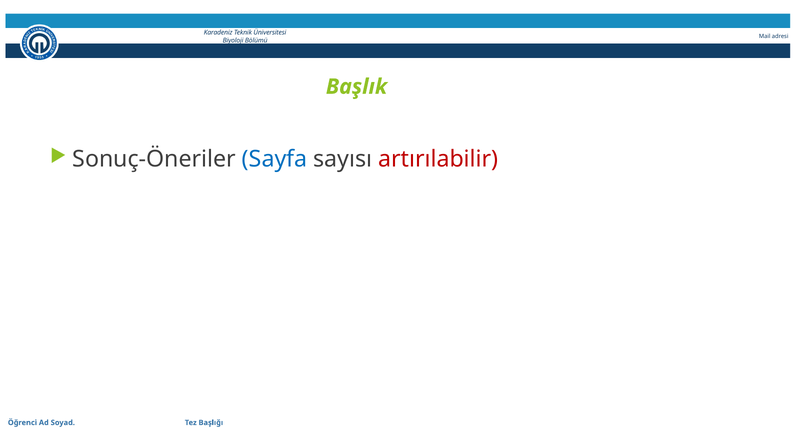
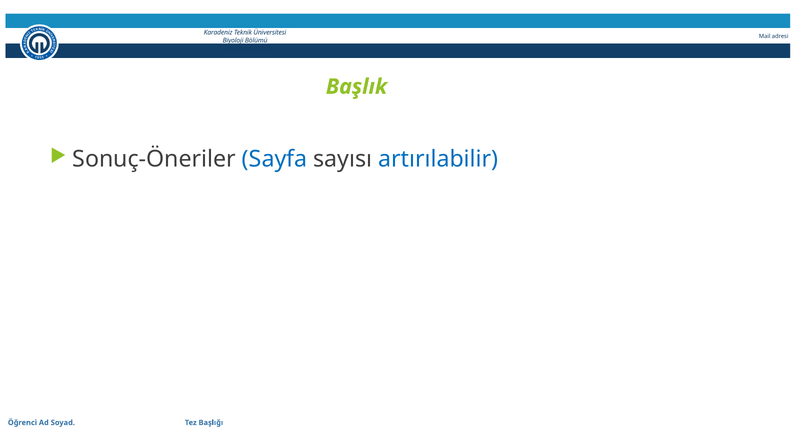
artırılabilir colour: red -> blue
